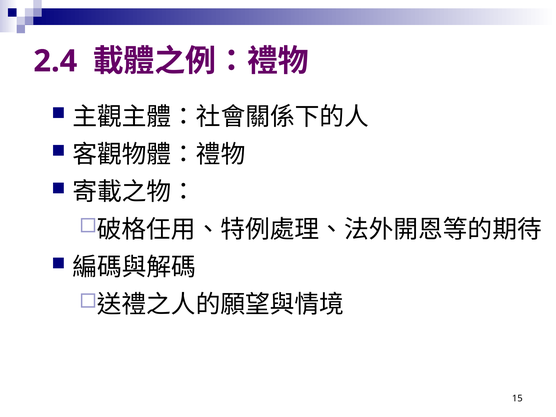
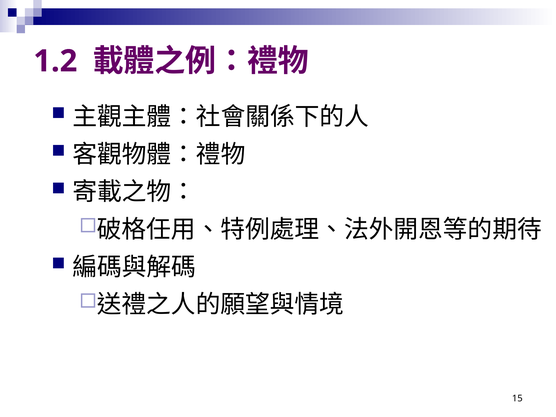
2.4: 2.4 -> 1.2
